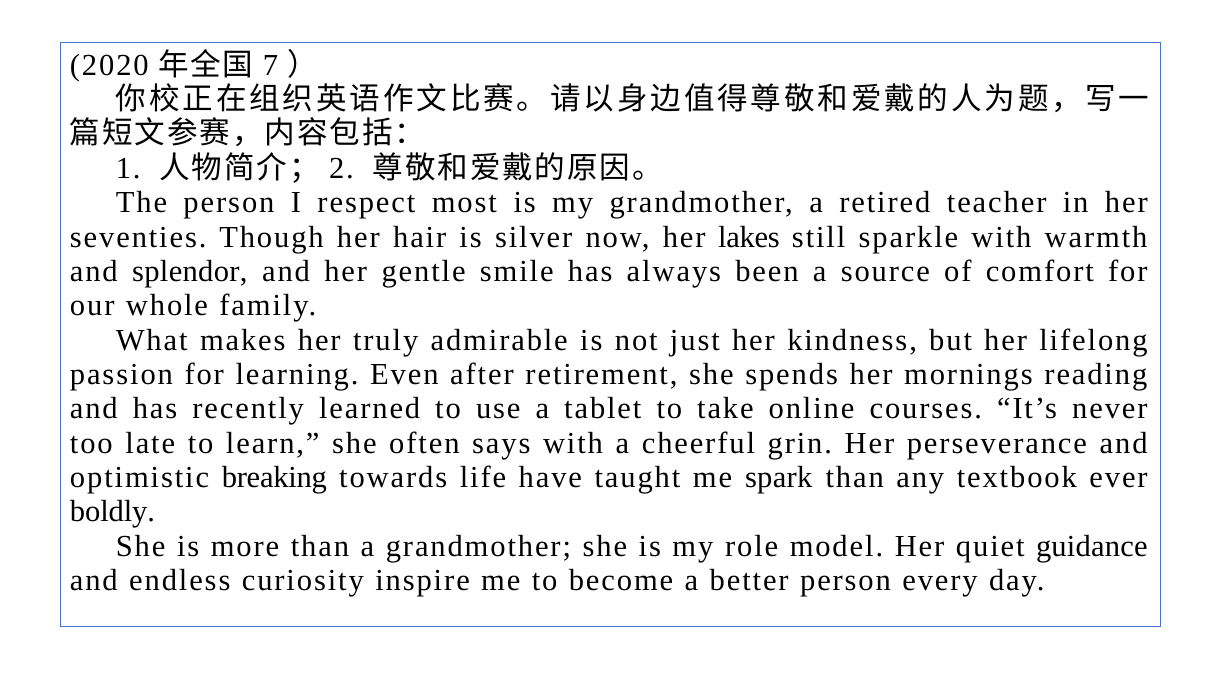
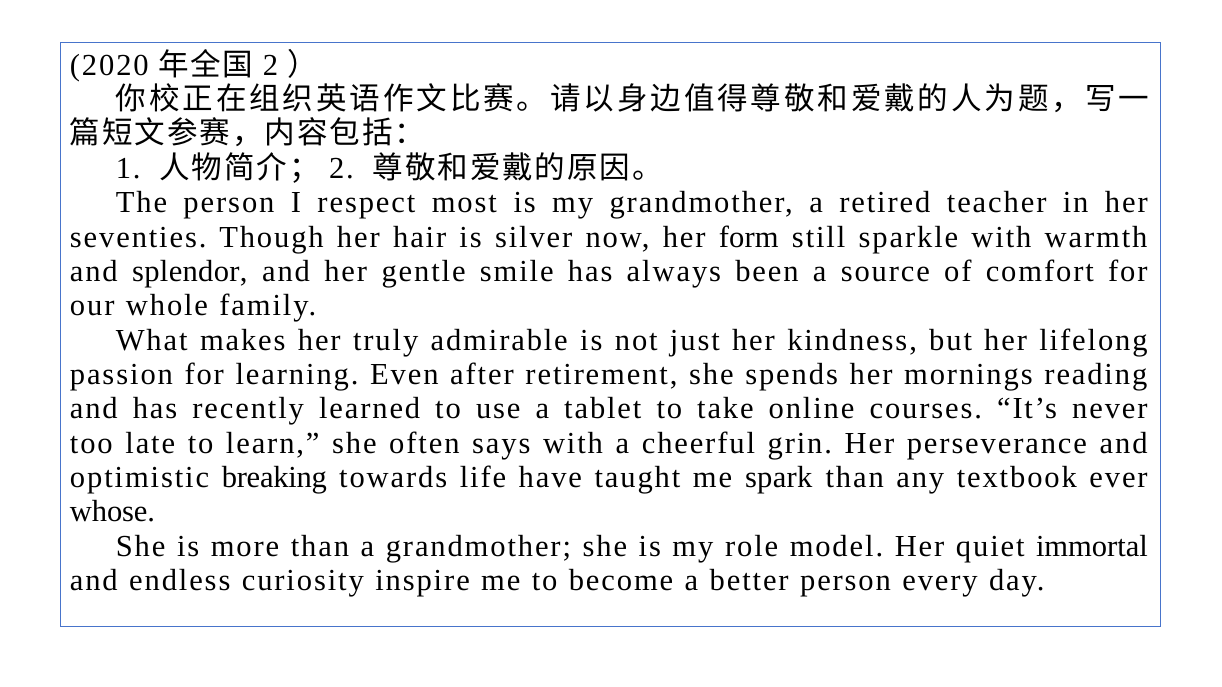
7 at (270, 65): 7 -> 2
lakes: lakes -> form
boldly: boldly -> whose
guidance: guidance -> immortal
